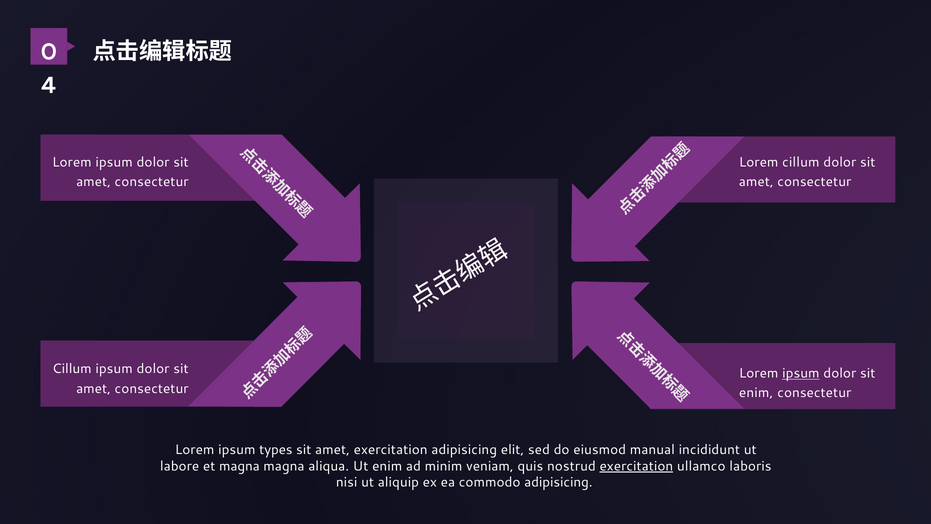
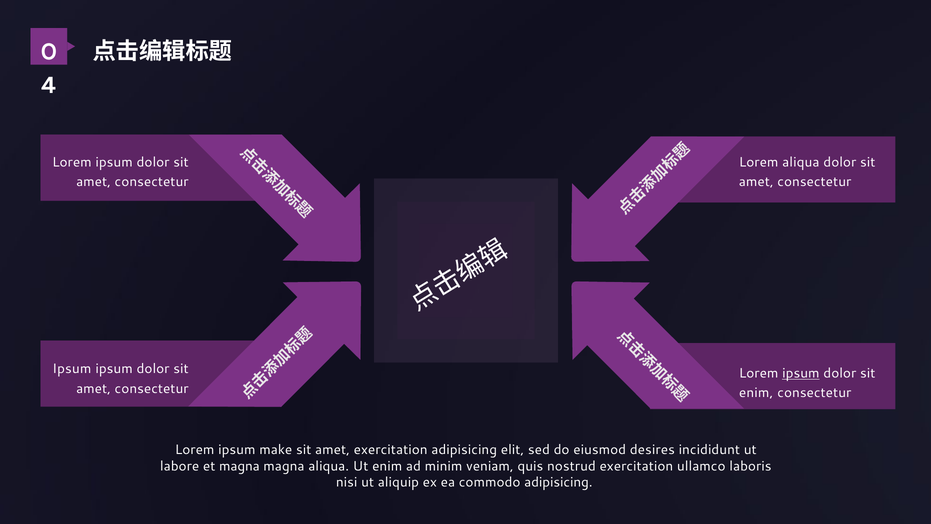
Lorem cillum: cillum -> aliqua
Cillum at (72, 369): Cillum -> Ipsum
types: types -> make
manual: manual -> desires
exercitation at (636, 466) underline: present -> none
